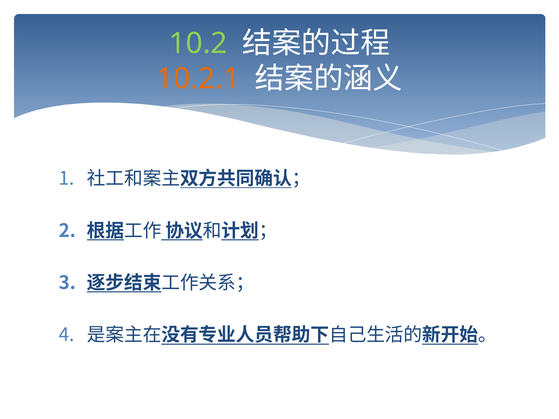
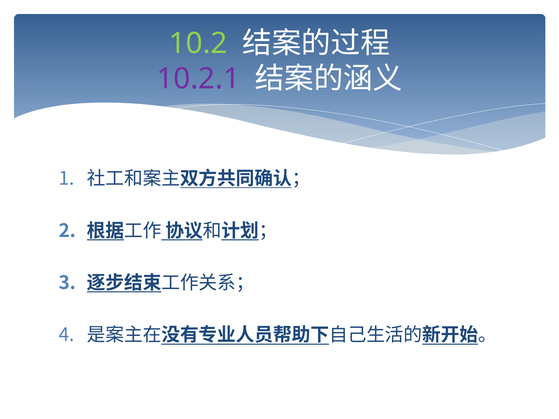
10.2.1 colour: orange -> purple
